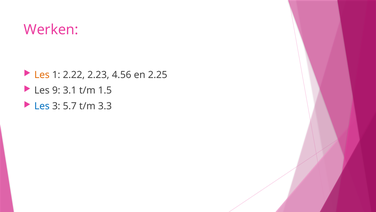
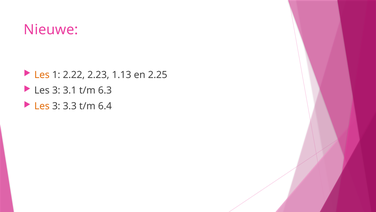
Werken: Werken -> Nieuwe
4.56: 4.56 -> 1.13
9 at (56, 90): 9 -> 3
1.5: 1.5 -> 6.3
Les at (42, 106) colour: blue -> orange
5.7: 5.7 -> 3.3
3.3: 3.3 -> 6.4
